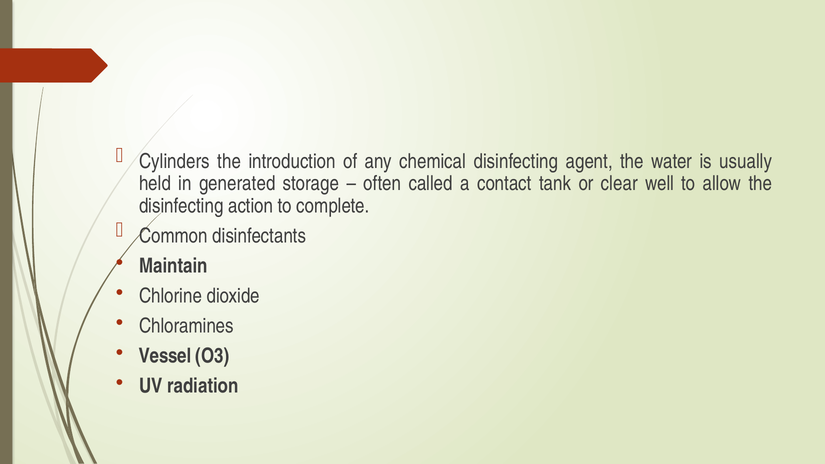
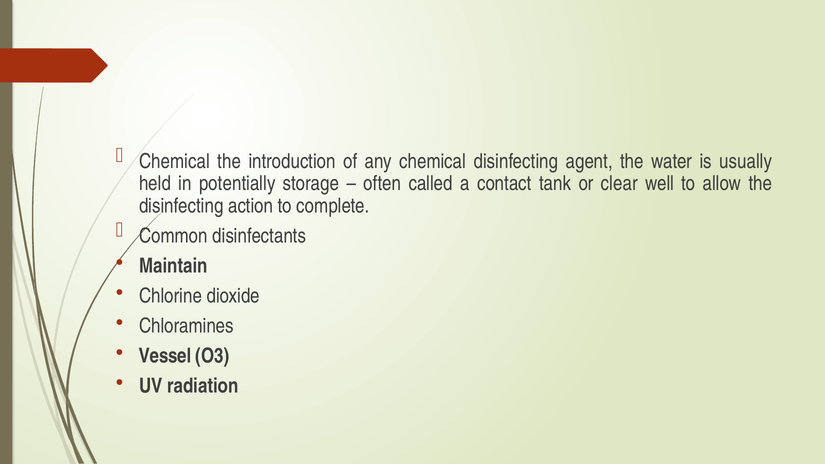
Cylinders at (174, 161): Cylinders -> Chemical
generated: generated -> potentially
